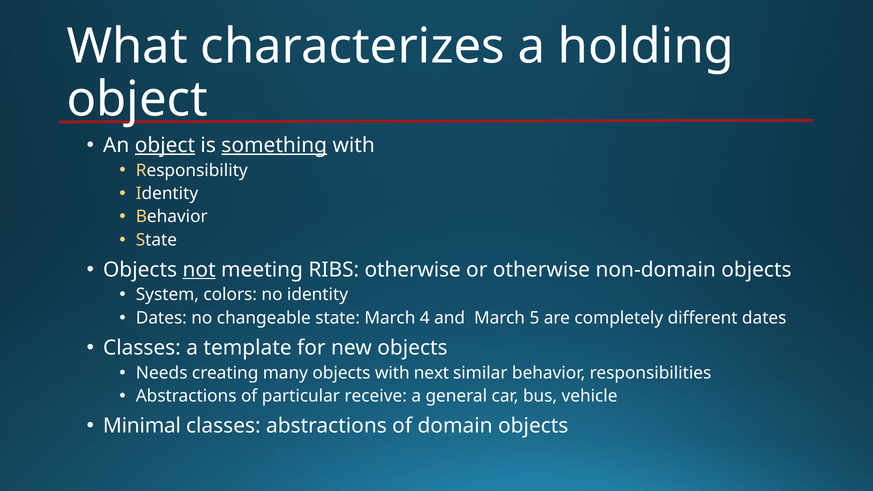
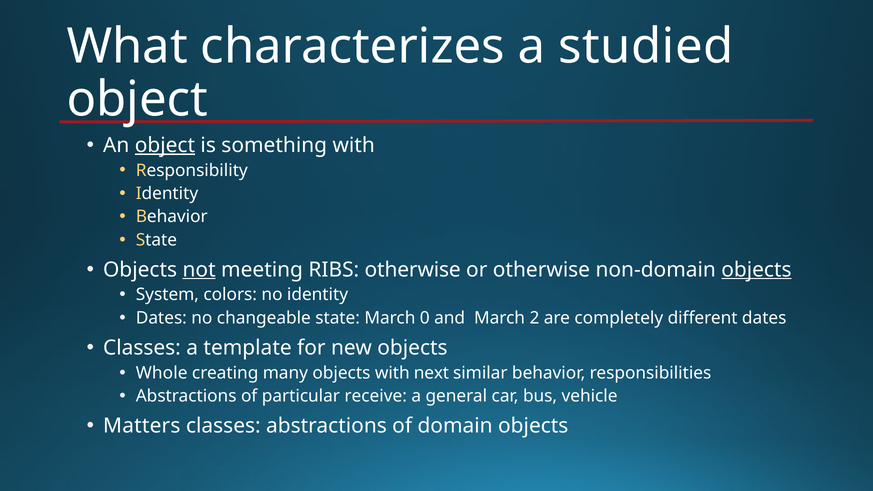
holding: holding -> studied
something underline: present -> none
objects at (756, 270) underline: none -> present
4: 4 -> 0
5: 5 -> 2
Needs: Needs -> Whole
Minimal: Minimal -> Matters
